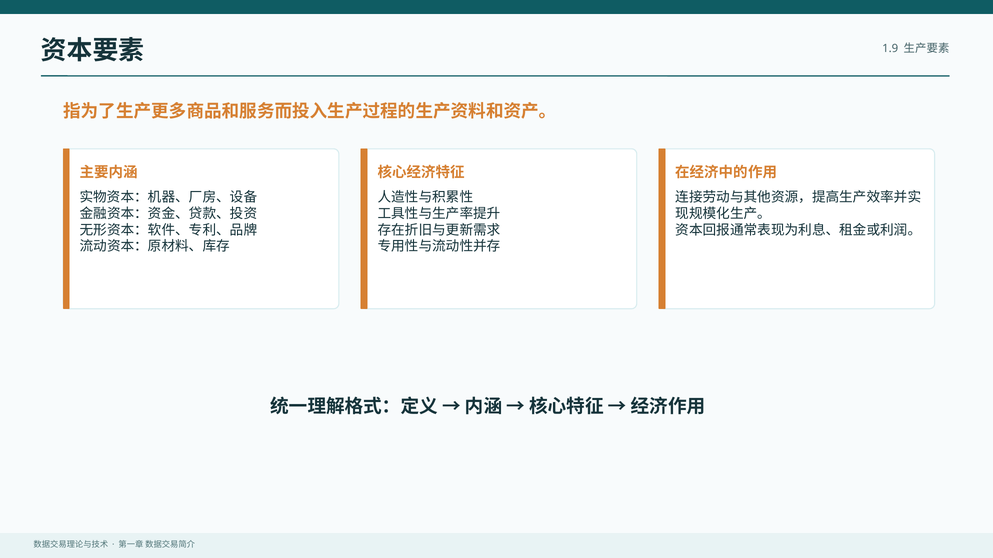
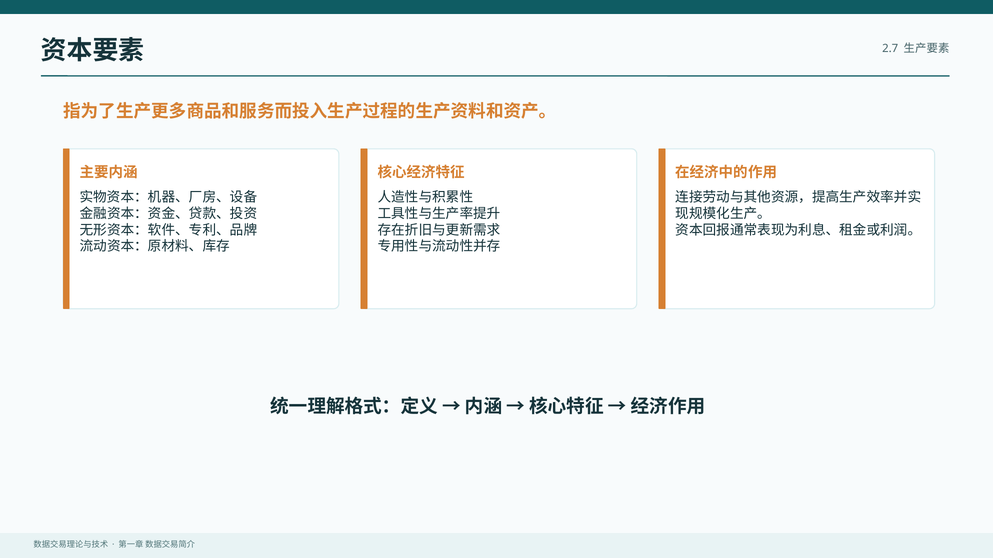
1.9: 1.9 -> 2.7
